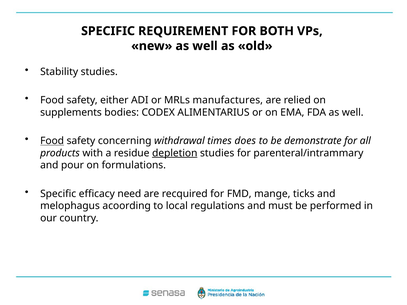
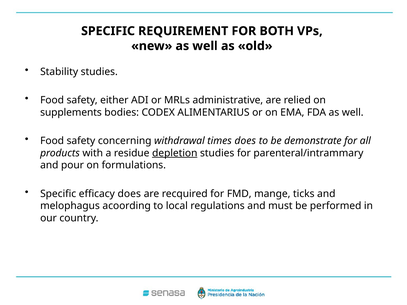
manufactures: manufactures -> administrative
Food at (52, 141) underline: present -> none
efficacy need: need -> does
